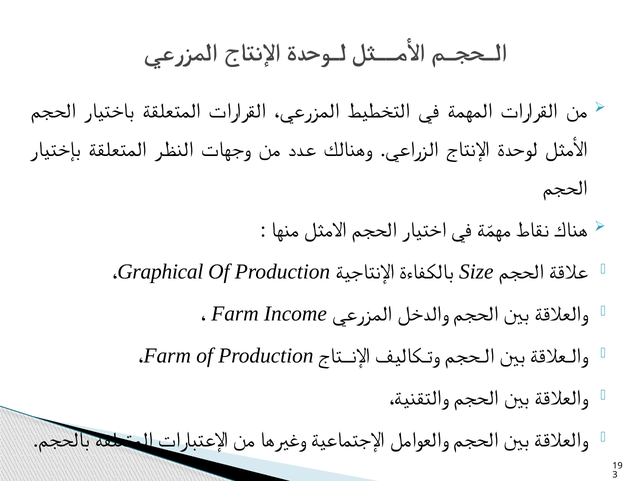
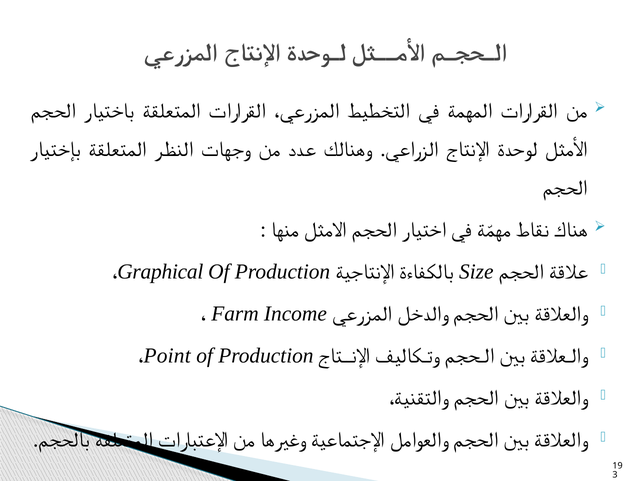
Farm at (167, 355): Farm -> Point
